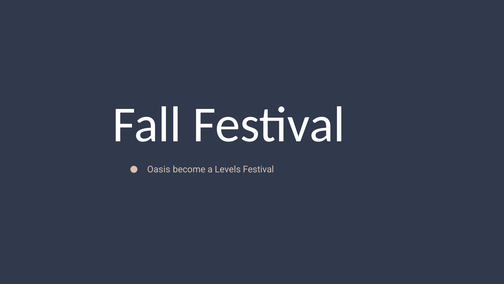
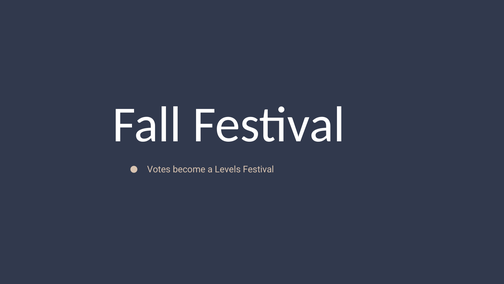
Oasis: Oasis -> Votes
